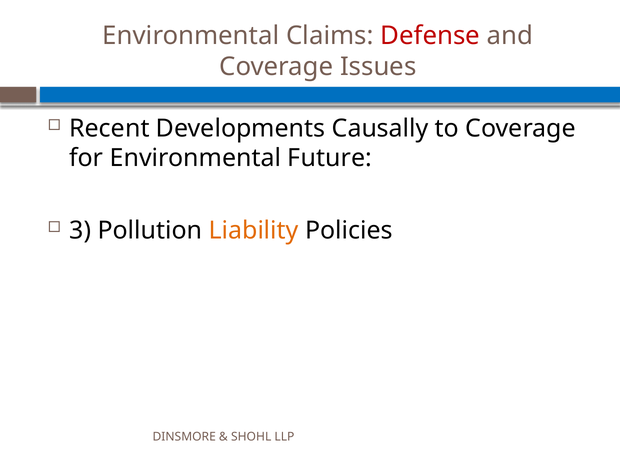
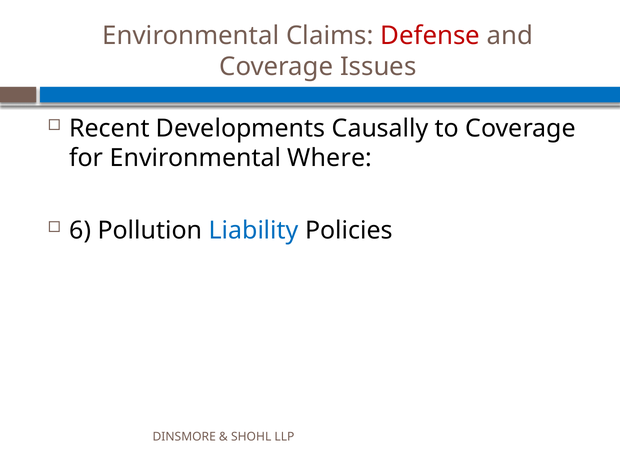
Future: Future -> Where
3: 3 -> 6
Liability colour: orange -> blue
